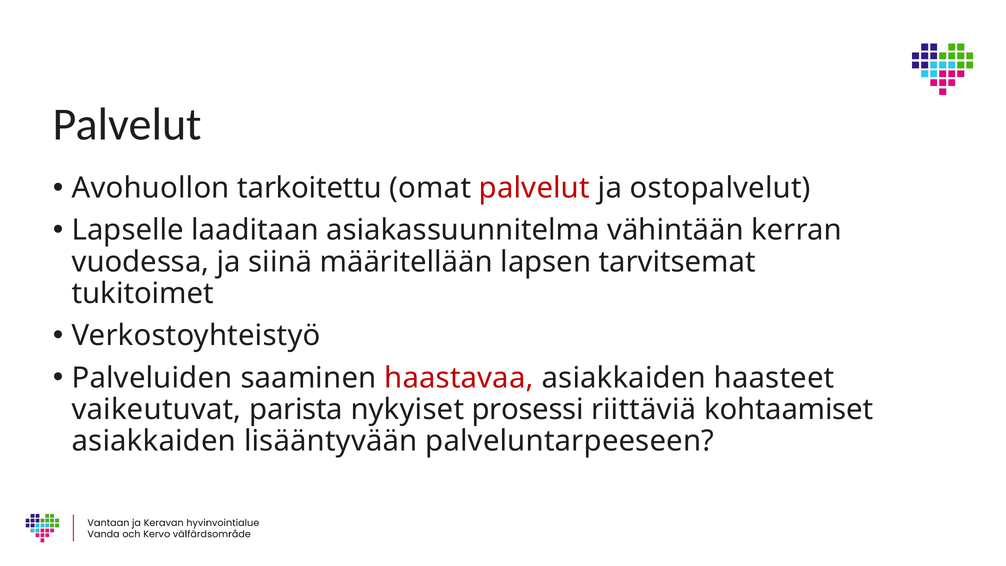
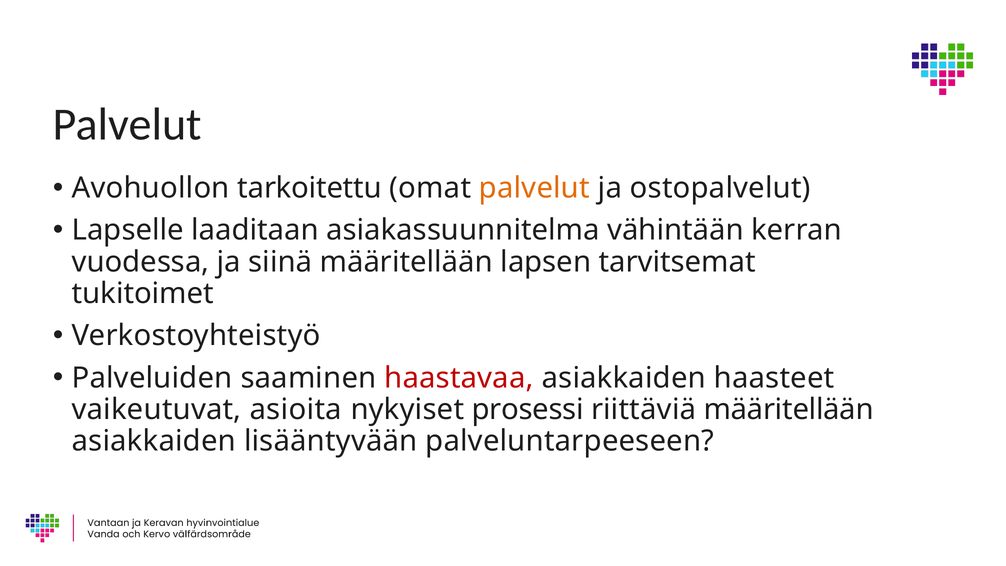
palvelut at (534, 188) colour: red -> orange
parista: parista -> asioita
riittäviä kohtaamiset: kohtaamiset -> määritellään
